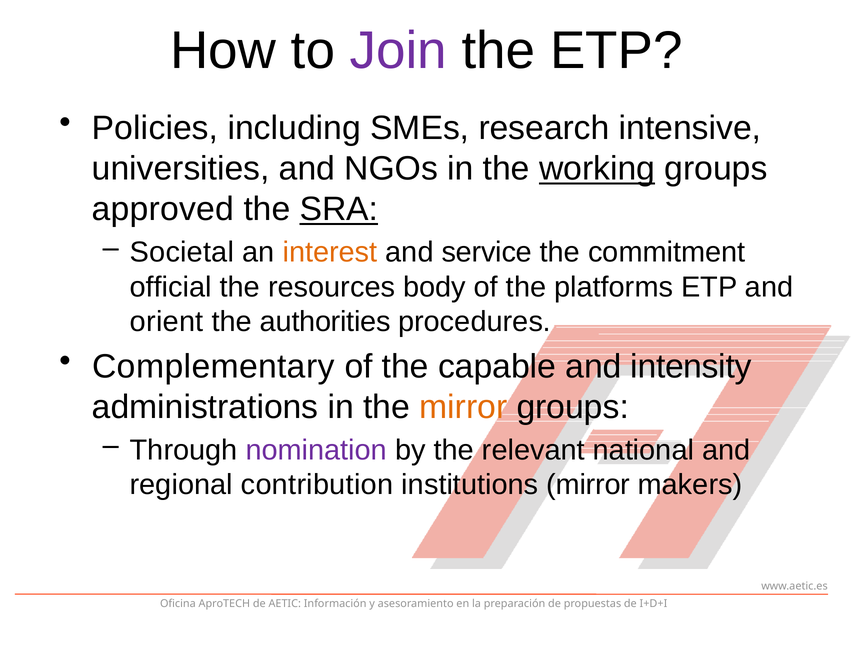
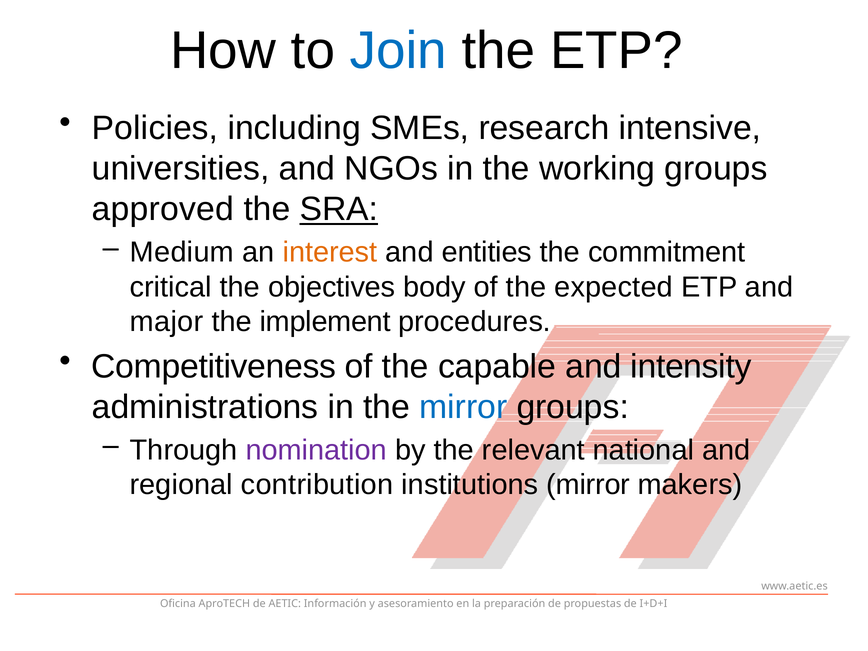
Join colour: purple -> blue
working underline: present -> none
Societal: Societal -> Medium
service: service -> entities
official: official -> critical
resources: resources -> objectives
platforms: platforms -> expected
orient: orient -> major
authorities: authorities -> implement
Complementary: Complementary -> Competitiveness
mirror at (463, 407) colour: orange -> blue
